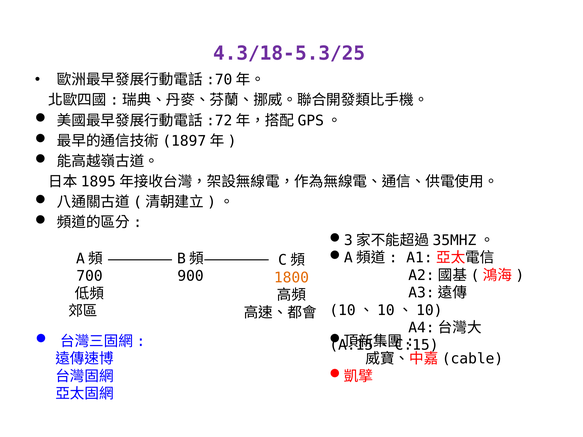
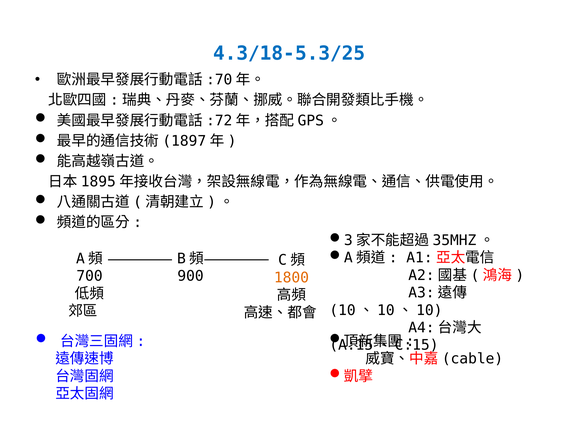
4.3/18-5.3/25 colour: purple -> blue
